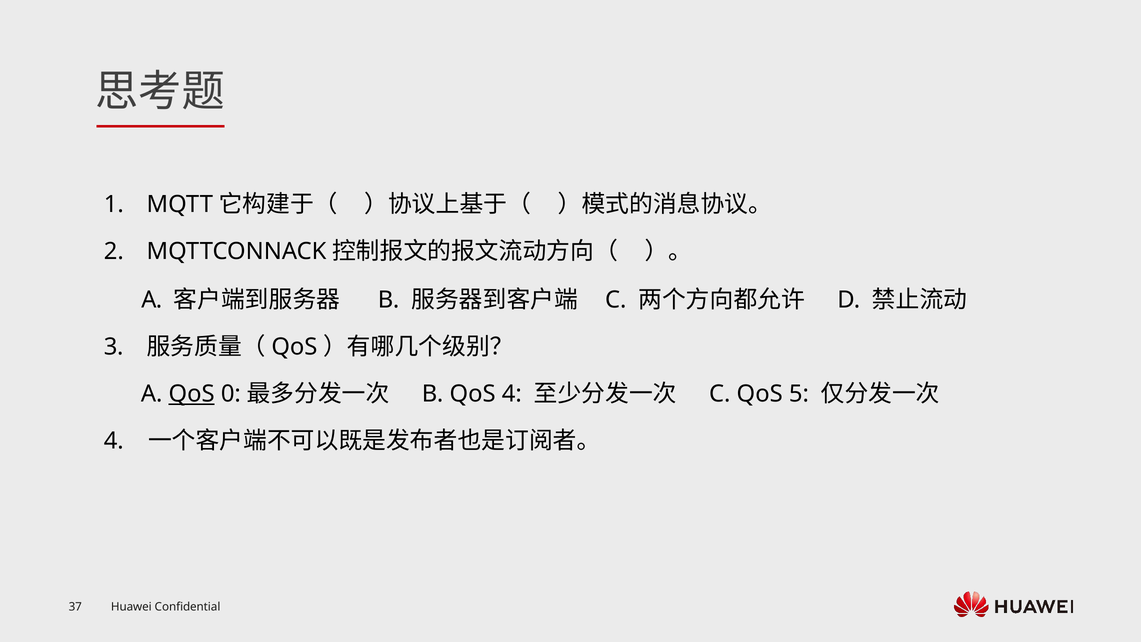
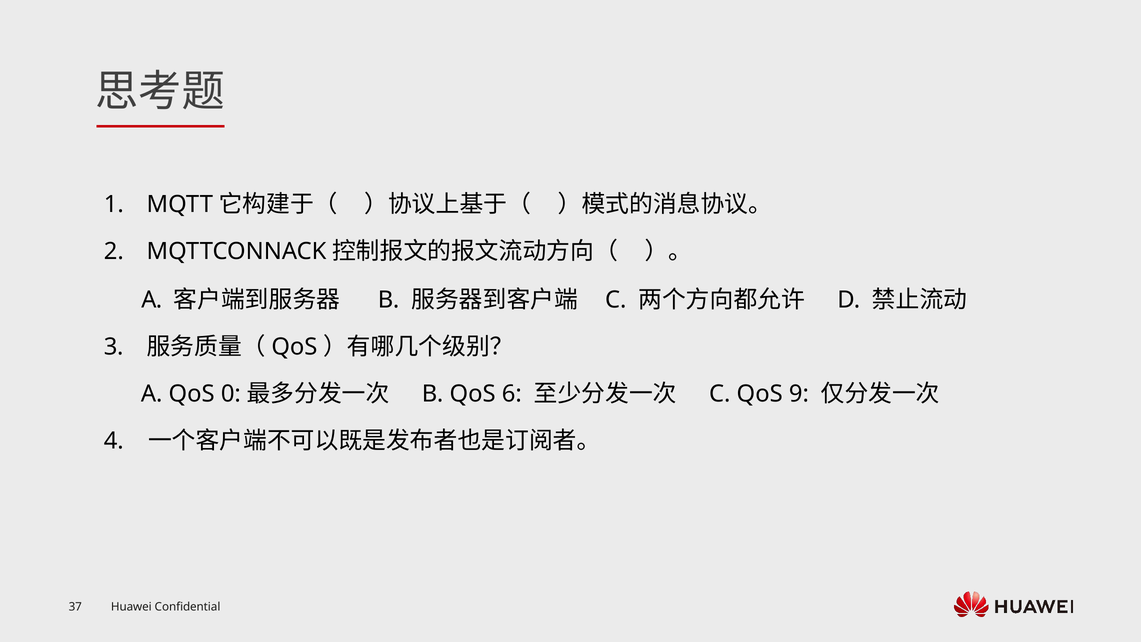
QoS at (192, 394) underline: present -> none
QoS 4: 4 -> 6
5: 5 -> 9
